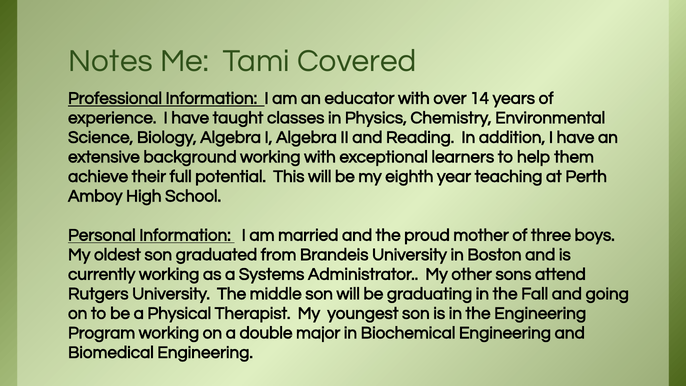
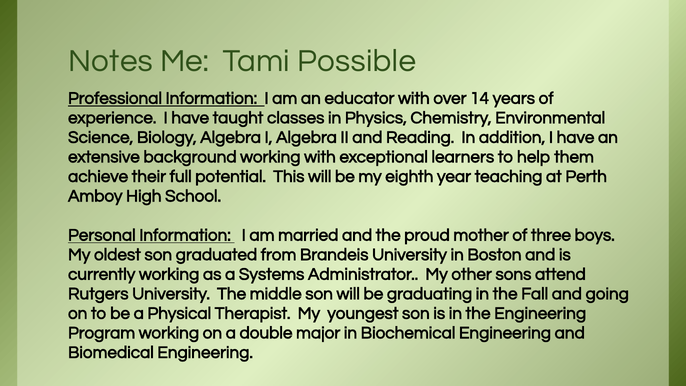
Covered: Covered -> Possible
